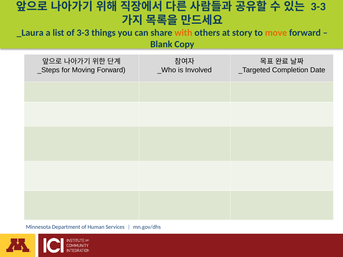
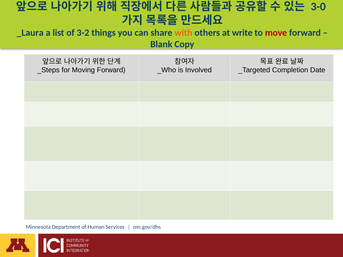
3-3 at (318, 7): 3-3 -> 3-0
of 3-3: 3-3 -> 3-2
story: story -> write
move colour: orange -> red
